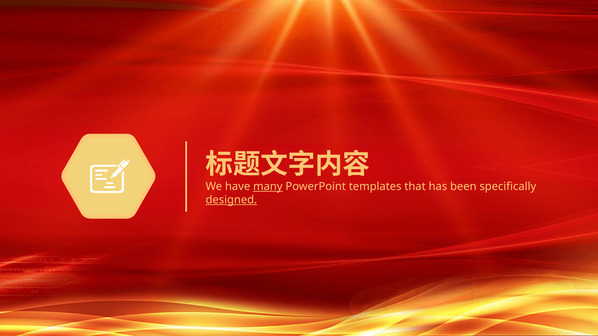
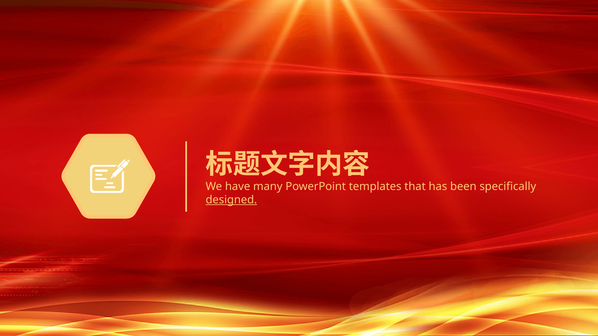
many underline: present -> none
